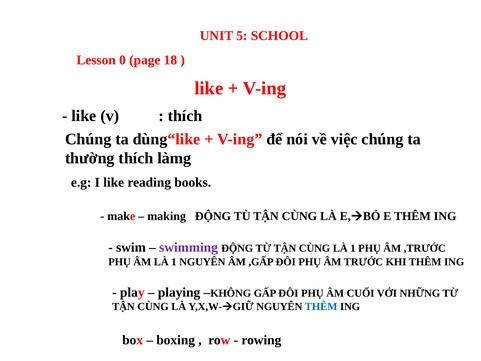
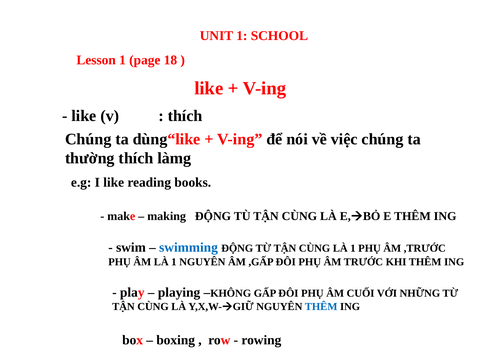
UNIT 5: 5 -> 1
Lesson 0: 0 -> 1
swimming colour: purple -> blue
